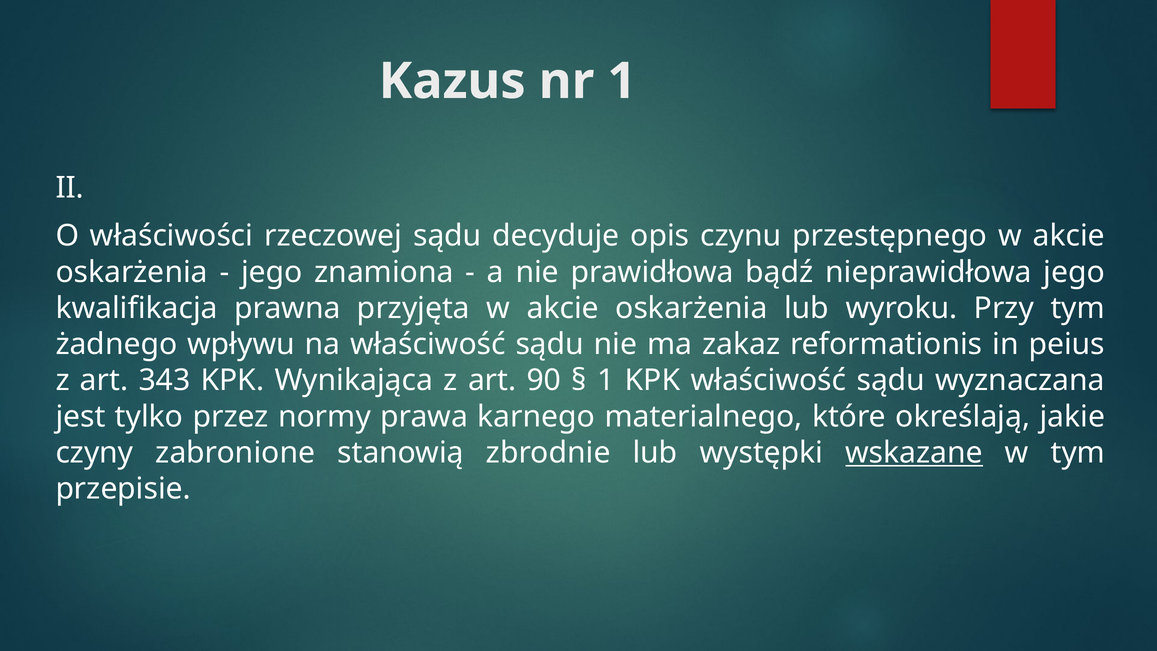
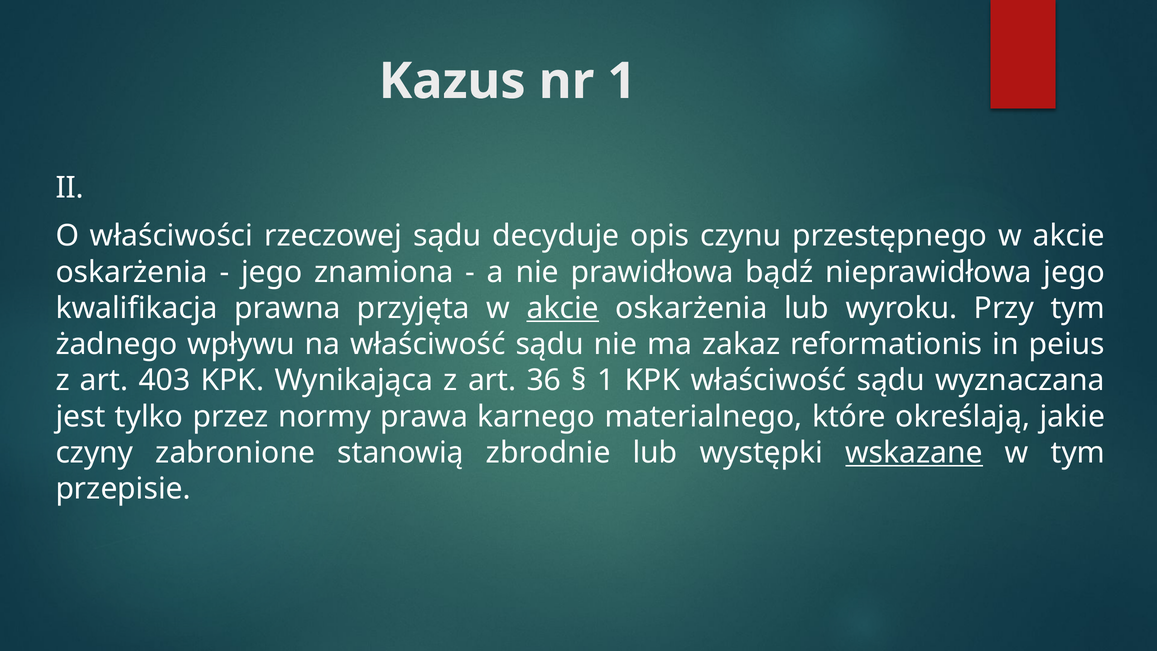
akcie at (563, 308) underline: none -> present
343: 343 -> 403
90: 90 -> 36
